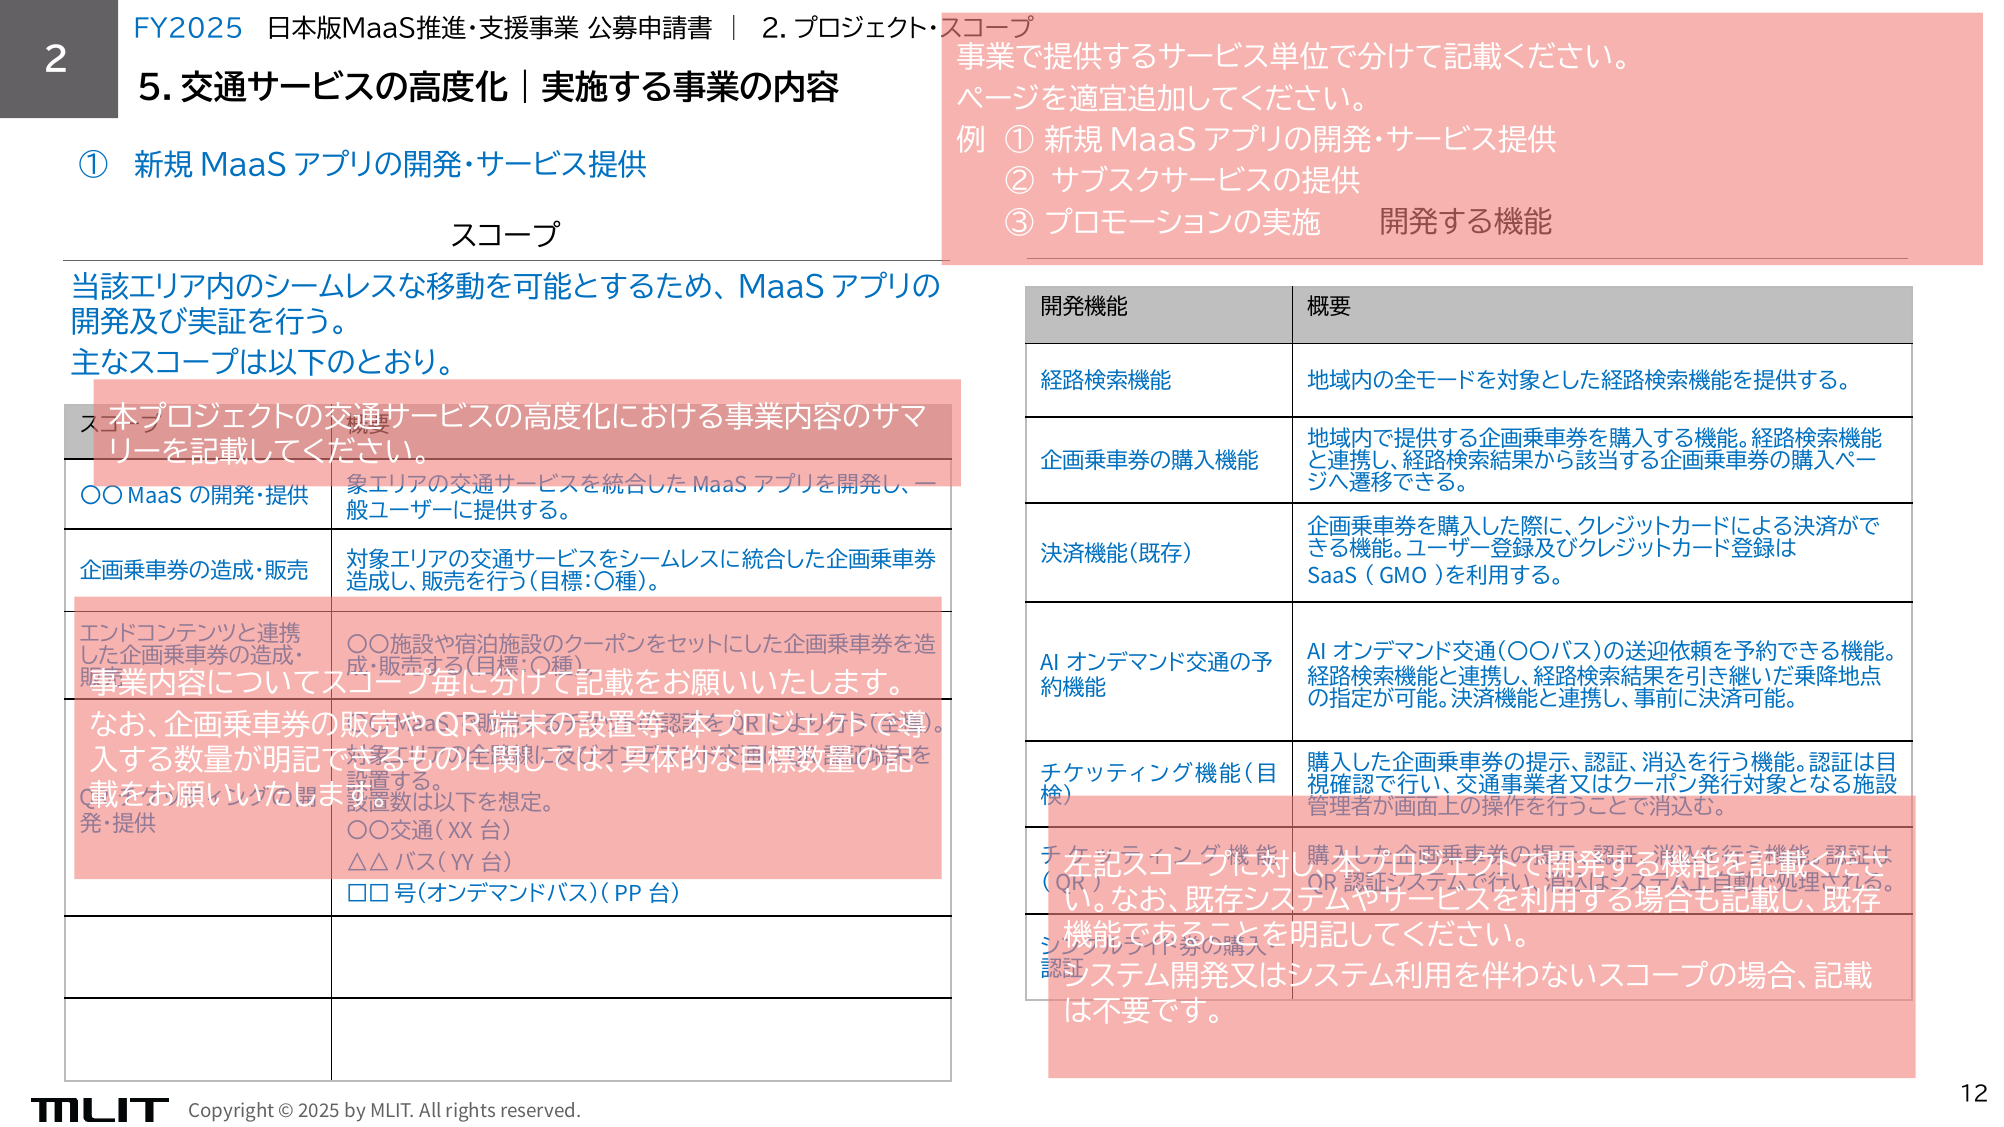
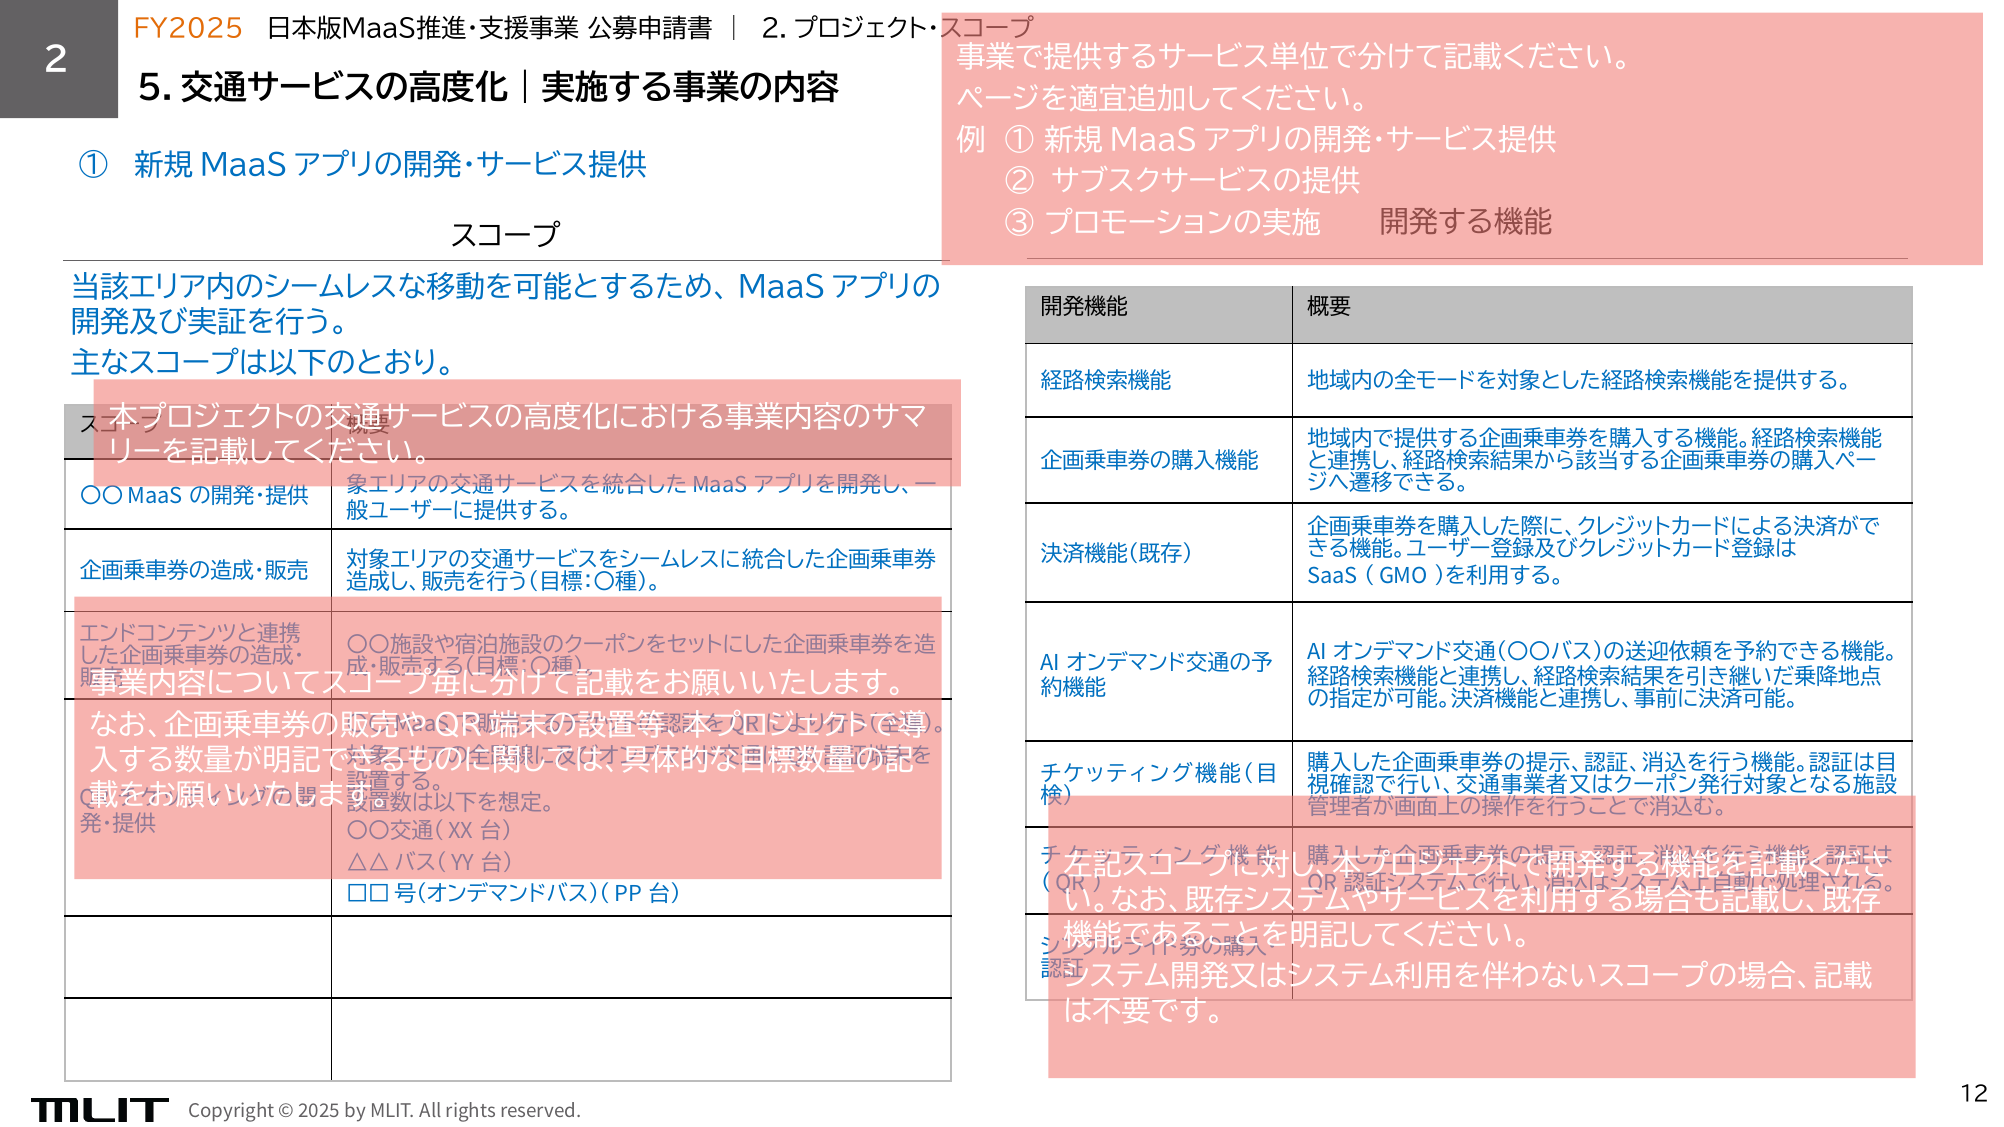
FY2025 colour: blue -> orange
